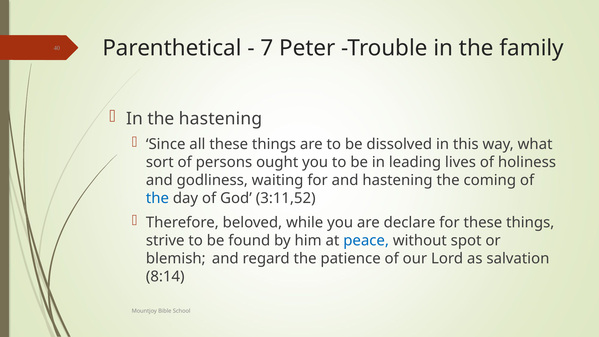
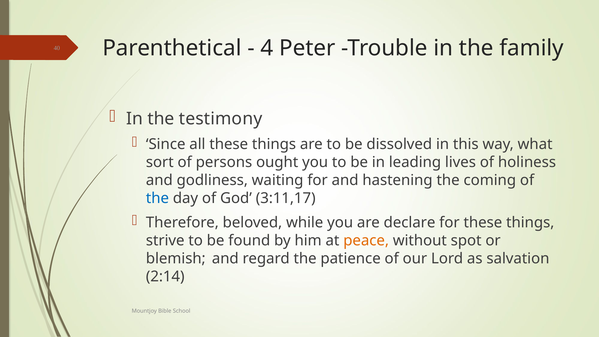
7: 7 -> 4
the hastening: hastening -> testimony
3:11,52: 3:11,52 -> 3:11,17
peace colour: blue -> orange
8:14: 8:14 -> 2:14
